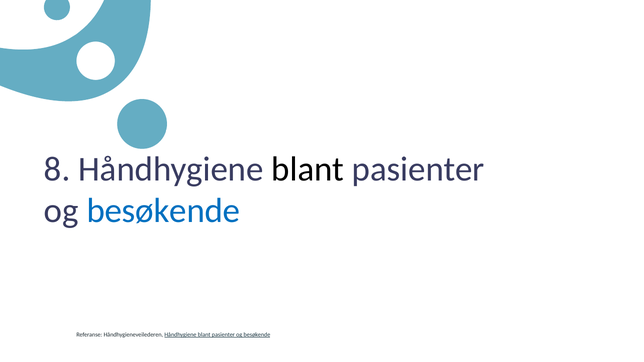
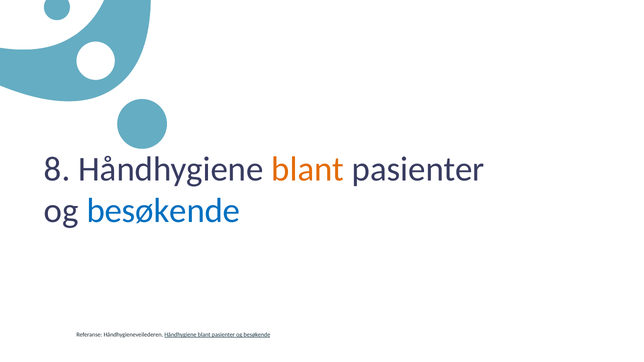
blant at (308, 169) colour: black -> orange
